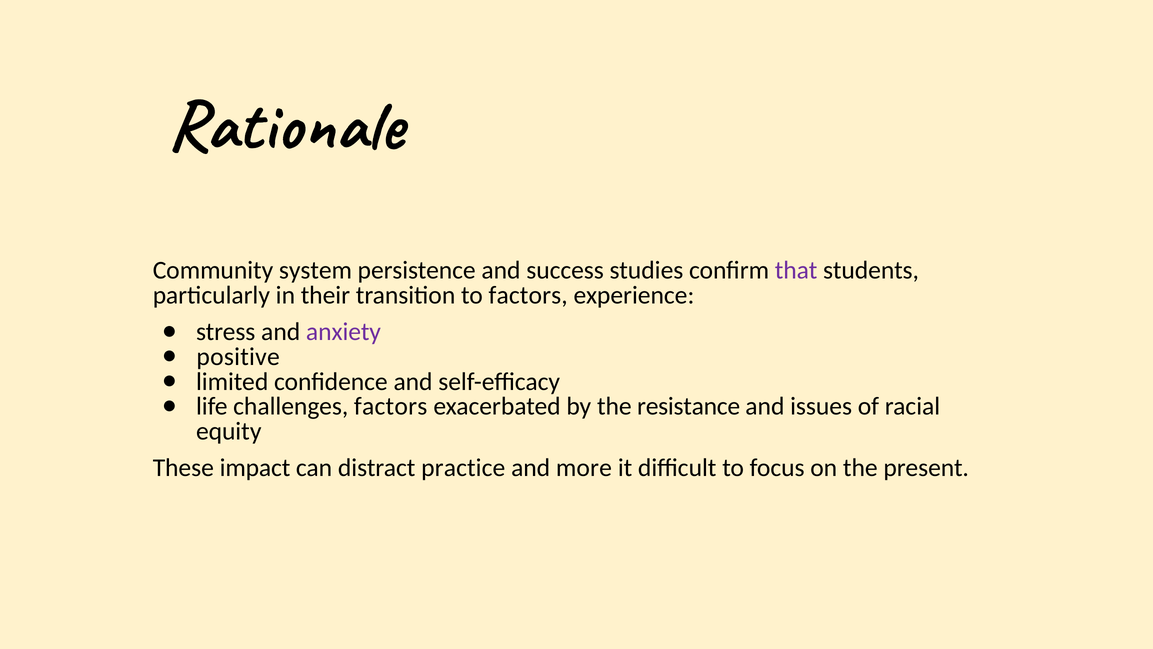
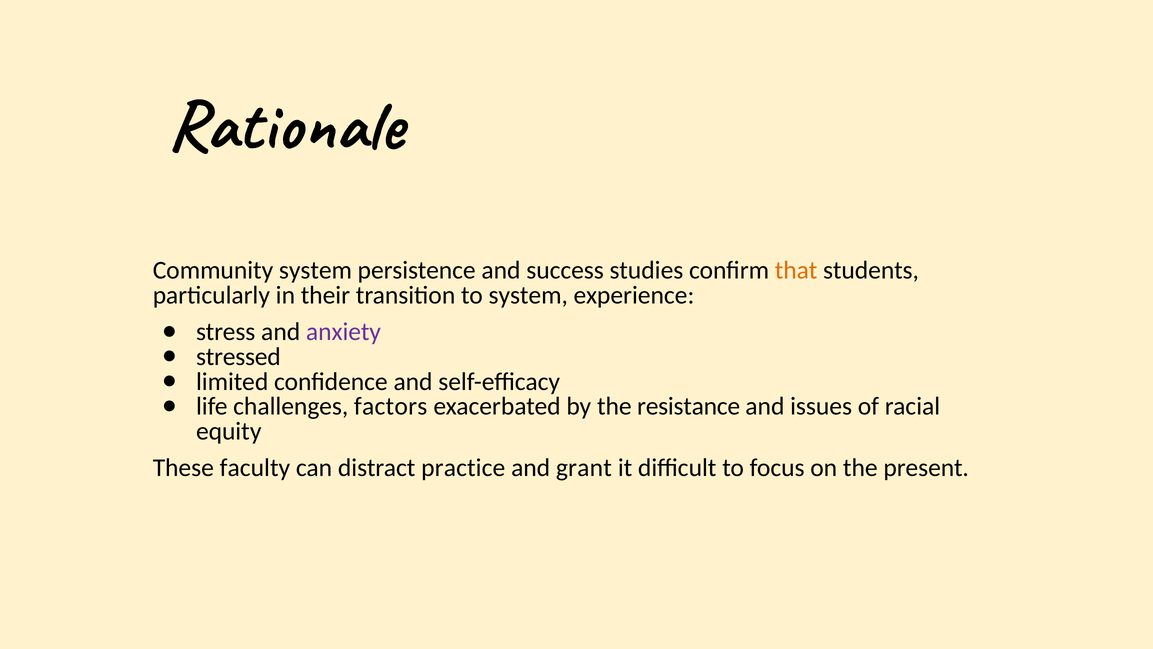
that colour: purple -> orange
to factors: factors -> system
positive: positive -> stressed
impact: impact -> faculty
more: more -> grant
